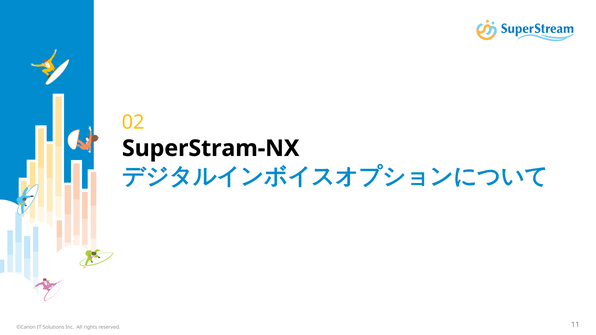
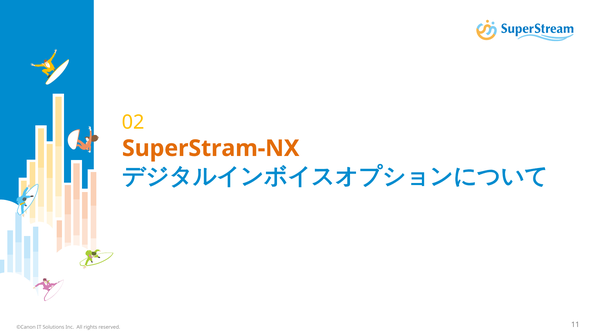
SuperStram-NX colour: black -> orange
